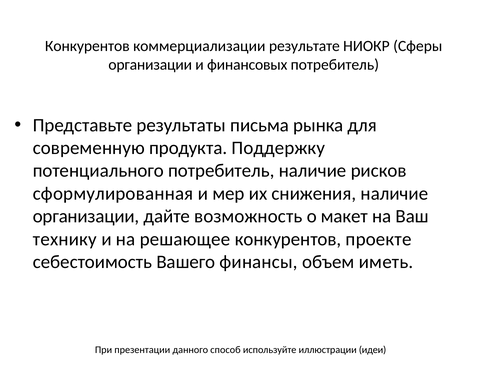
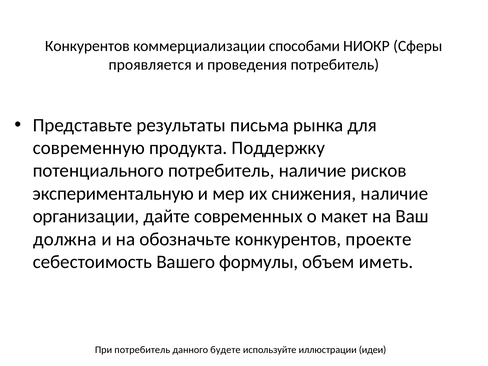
результате: результате -> способами
организации at (150, 65): организации -> проявляется
финансовых: финансовых -> проведения
сформулированная: сформулированная -> экспериментальную
возможность: возможность -> современных
технику: технику -> должна
решающее: решающее -> обозначьте
финансы: финансы -> формулы
При презентации: презентации -> потребитель
способ: способ -> будете
